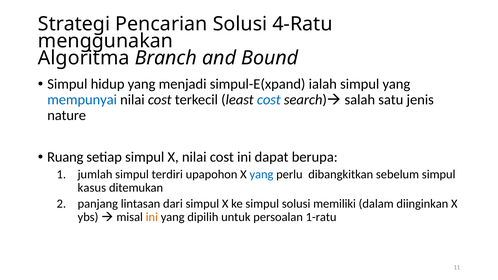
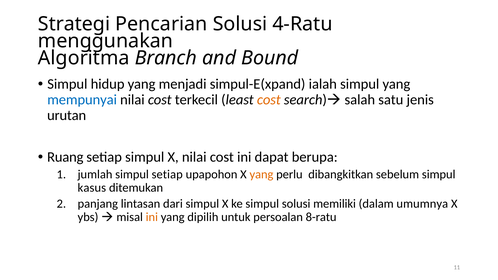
cost at (269, 100) colour: blue -> orange
nature: nature -> urutan
simpul terdiri: terdiri -> setiap
yang at (261, 174) colour: blue -> orange
diinginkan: diinginkan -> umumnya
1-ratu: 1-ratu -> 8-ratu
